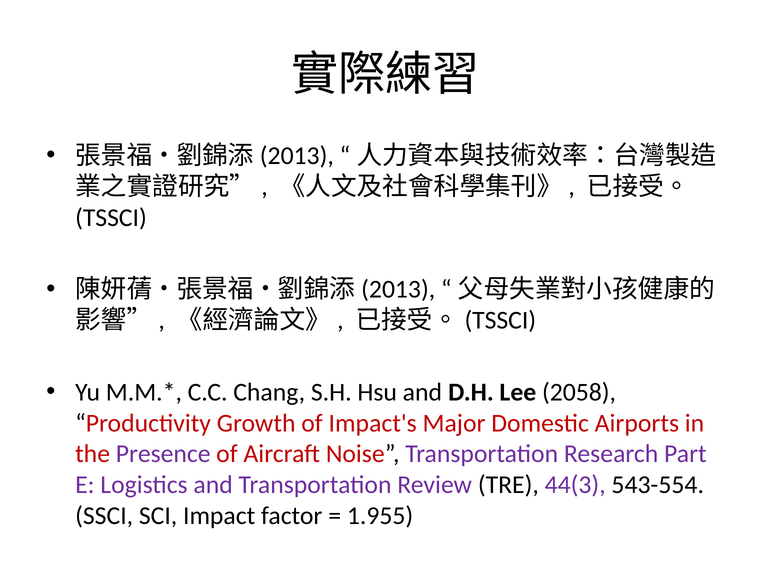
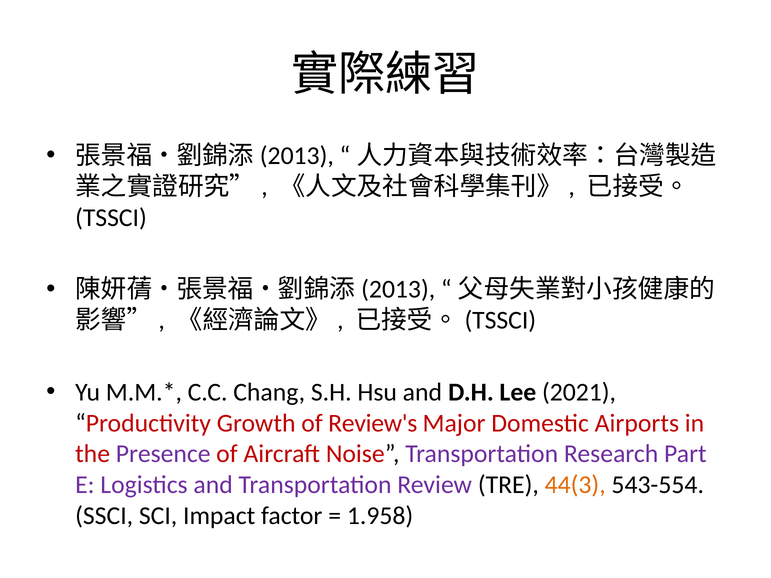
2058: 2058 -> 2021
Impact's: Impact's -> Review's
44(3 colour: purple -> orange
1.955: 1.955 -> 1.958
